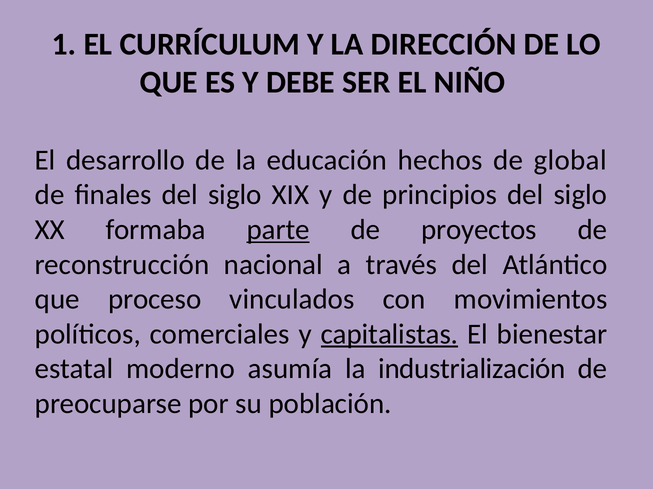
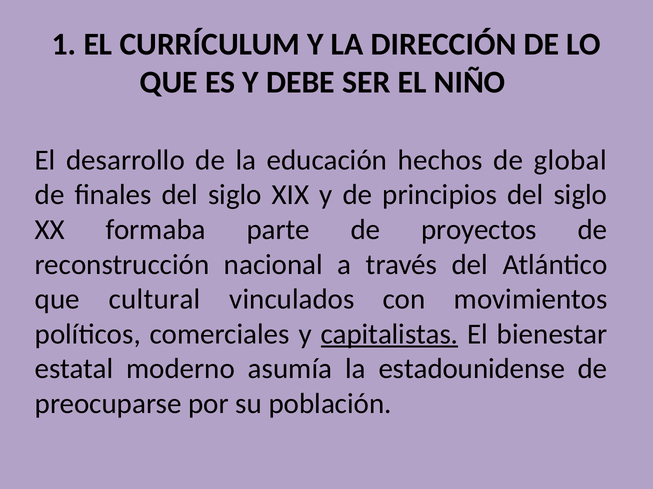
parte underline: present -> none
proceso: proceso -> cultural
industrialización: industrialización -> estadounidense
